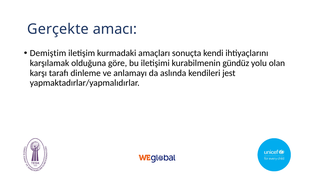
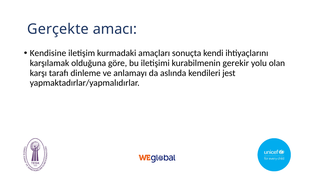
Demiştim: Demiştim -> Kendisine
gündüz: gündüz -> gerekir
